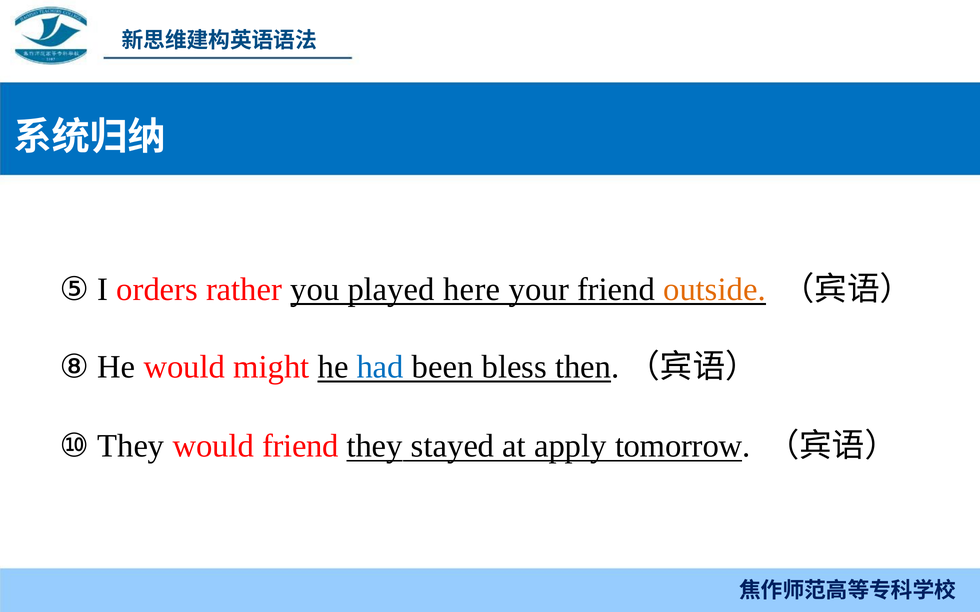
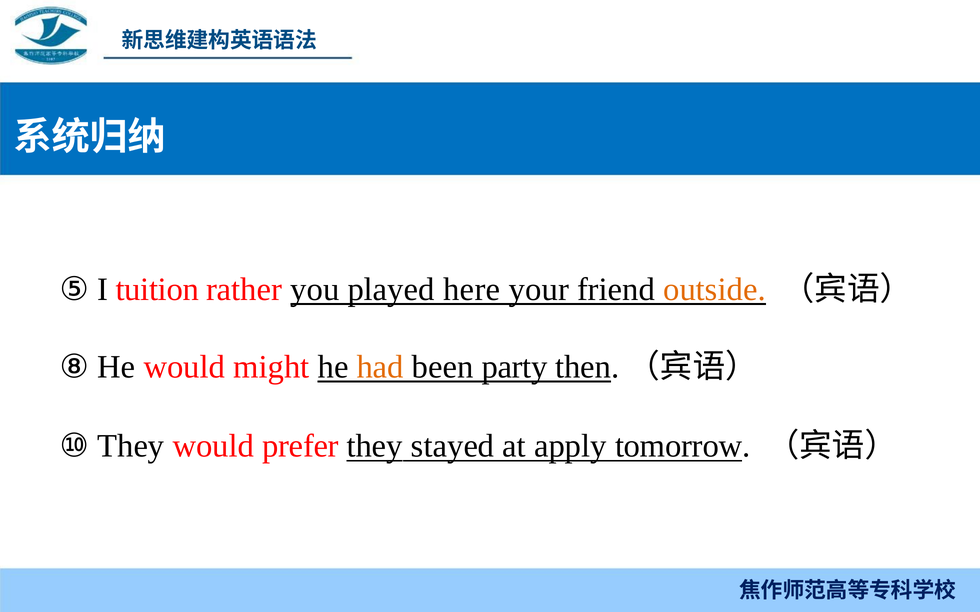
orders: orders -> tuition
had colour: blue -> orange
bless: bless -> party
would friend: friend -> prefer
